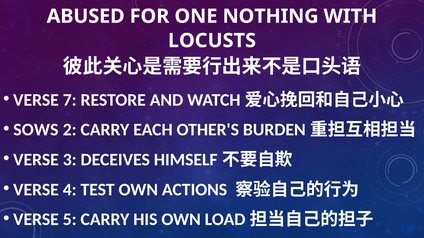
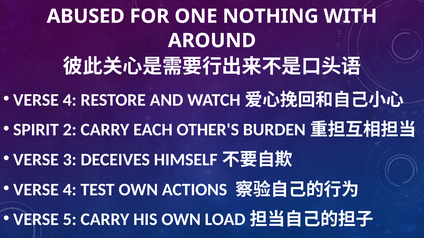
LOCUSTS: LOCUSTS -> AROUND
7 at (70, 100): 7 -> 4
SOWS: SOWS -> SPIRIT
